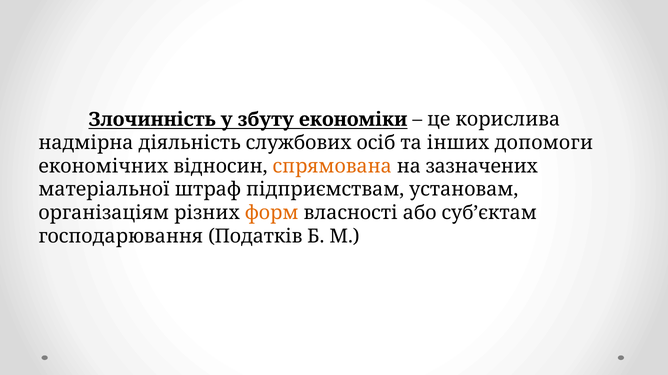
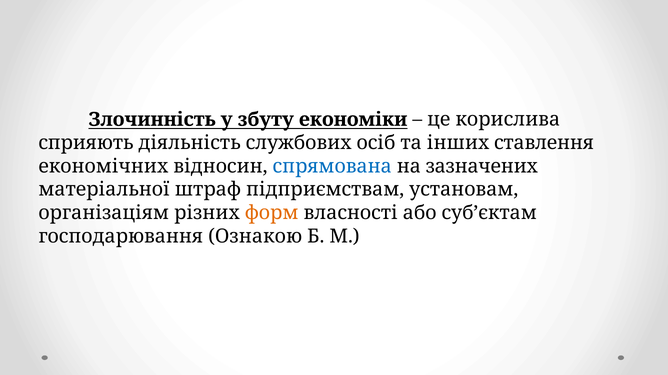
надмірна: надмірна -> сприяють
допомоги: допомоги -> ставлення
спрямована colour: orange -> blue
Податків: Податків -> Ознакою
